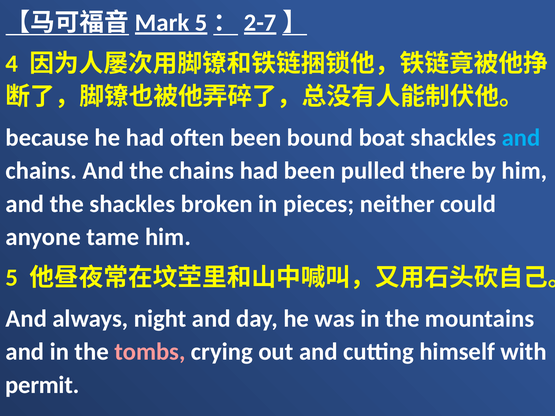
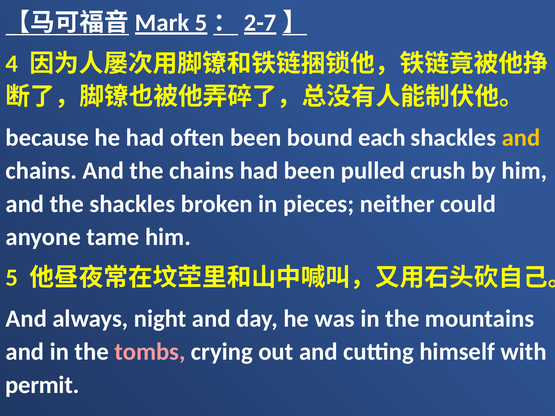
boat: boat -> each
and at (521, 138) colour: light blue -> yellow
there: there -> crush
